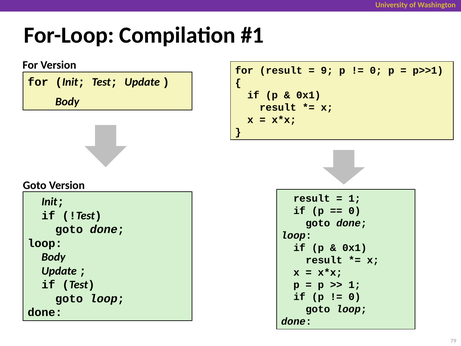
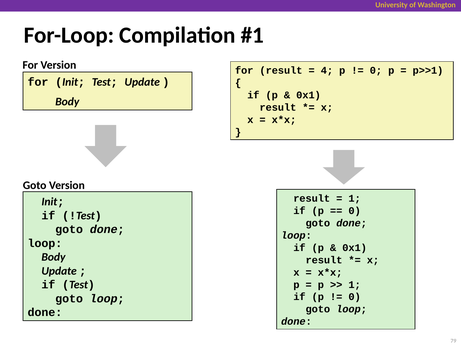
9: 9 -> 4
